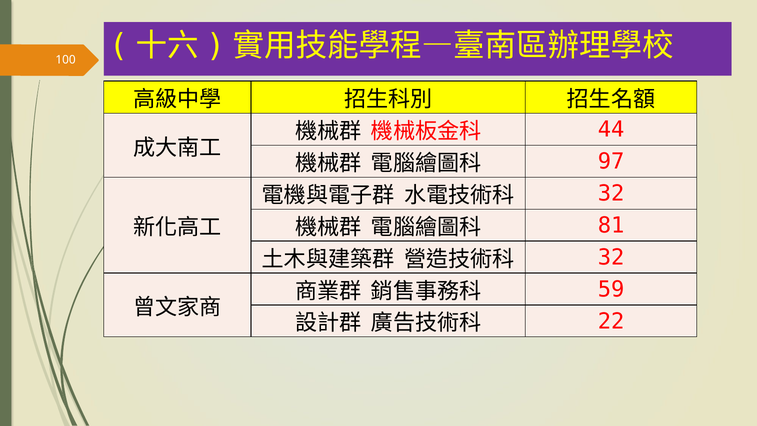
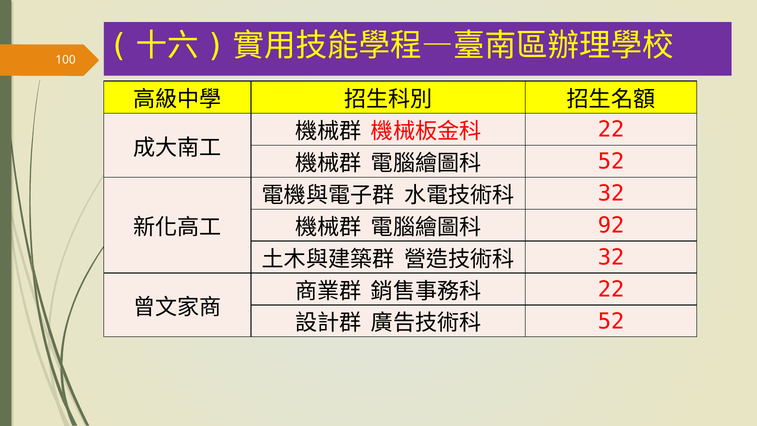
44 at (611, 130): 44 -> 22
97 at (611, 161): 97 -> 52
81: 81 -> 92
59 at (611, 289): 59 -> 22
22 at (611, 321): 22 -> 52
